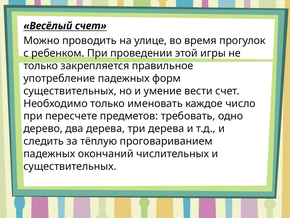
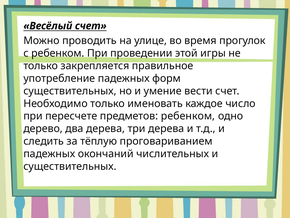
предметов требовать: требовать -> ребенком
